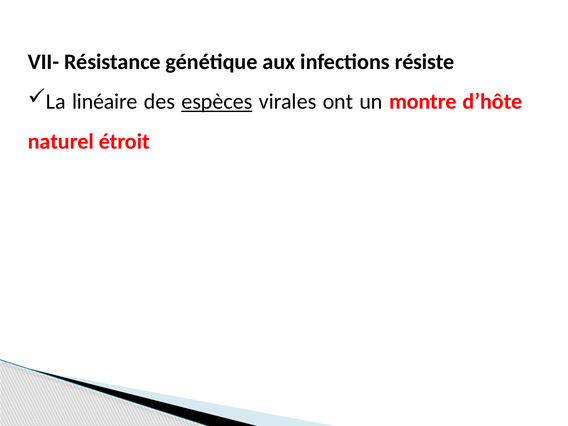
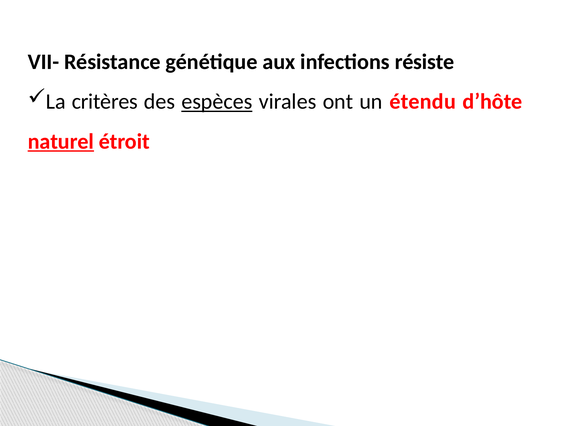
linéaire: linéaire -> critères
montre: montre -> étendu
naturel underline: none -> present
